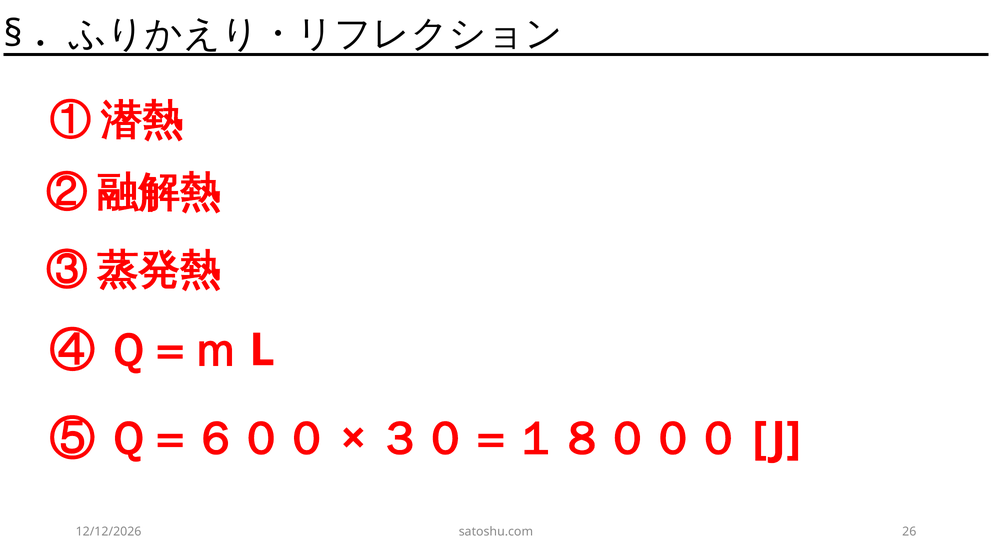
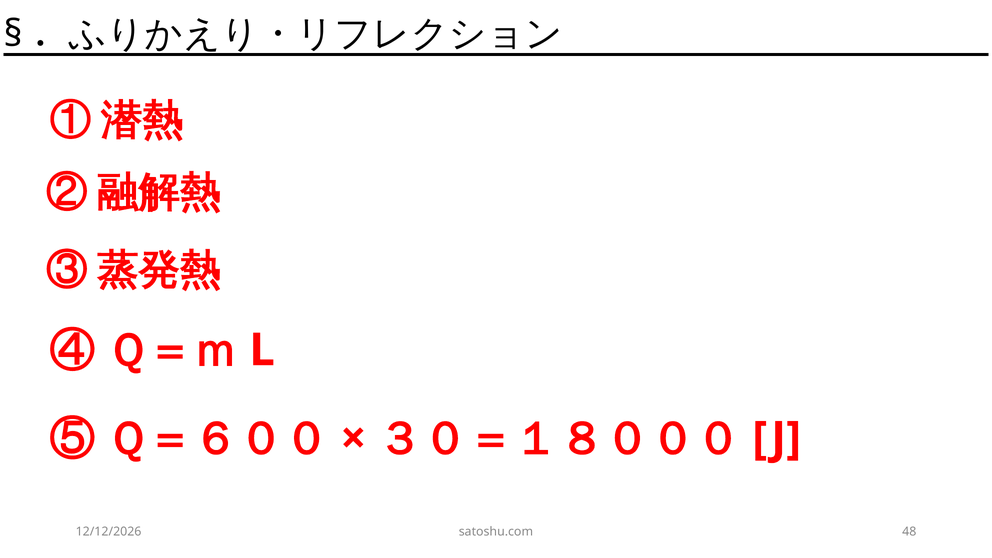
26: 26 -> 48
